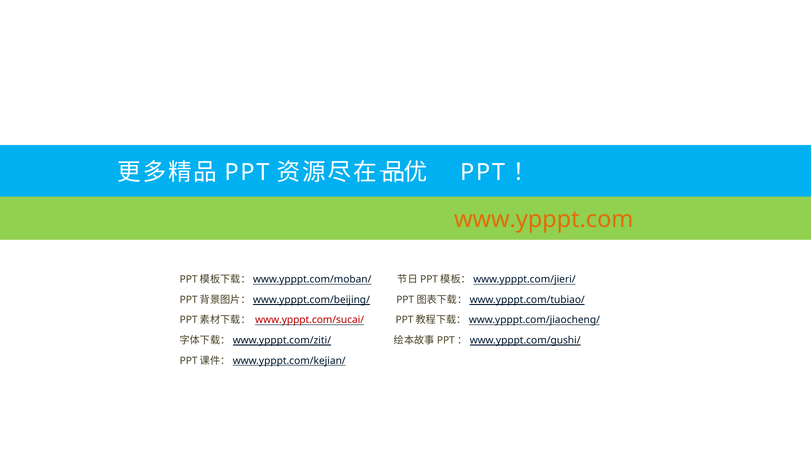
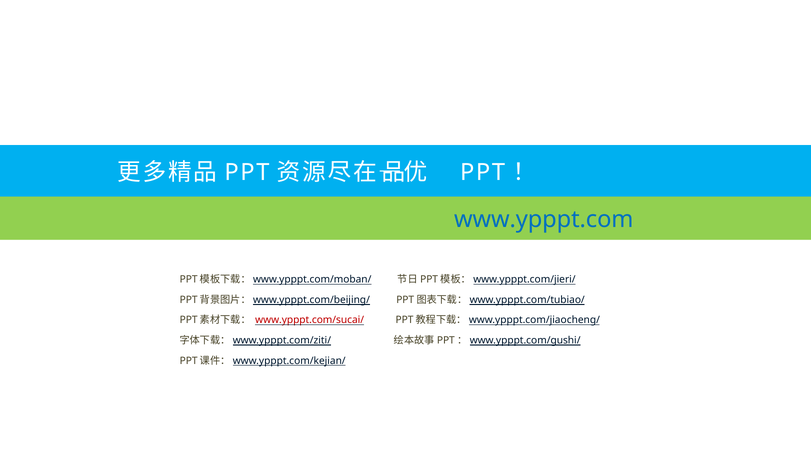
www.ypppt.com colour: orange -> blue
